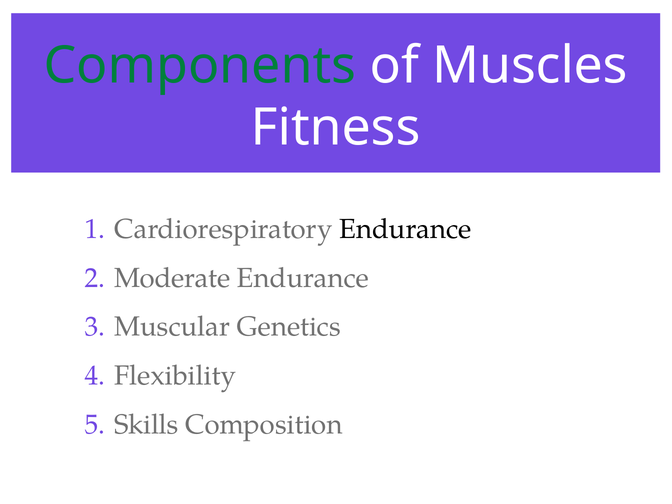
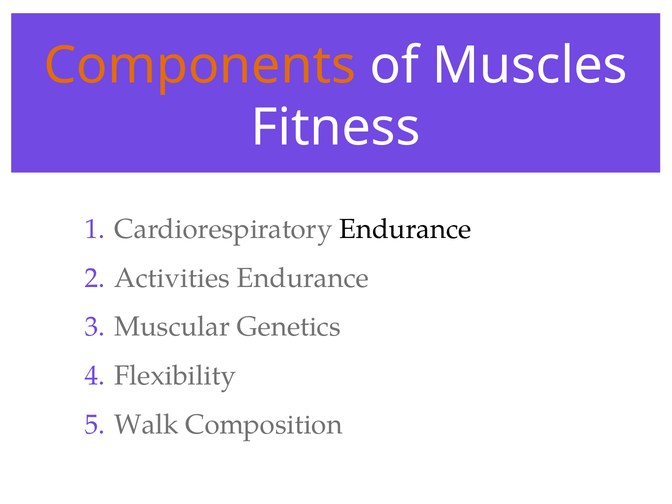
Components colour: green -> orange
Moderate: Moderate -> Activities
Skills: Skills -> Walk
